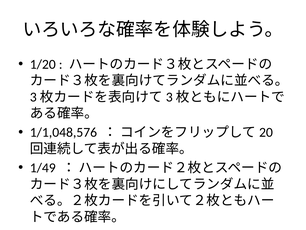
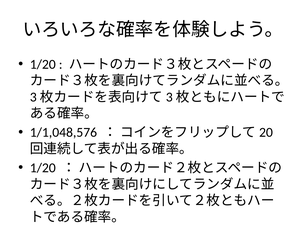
1/49 at (43, 168): 1/49 -> 1/20
